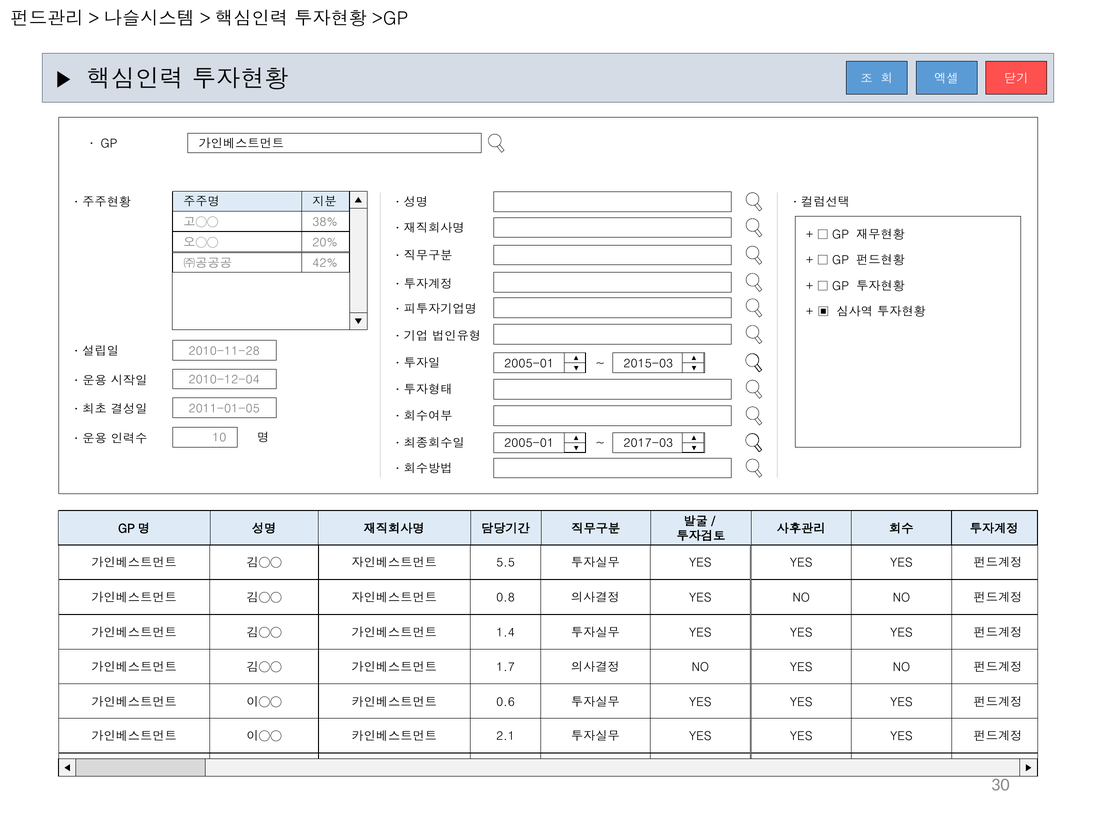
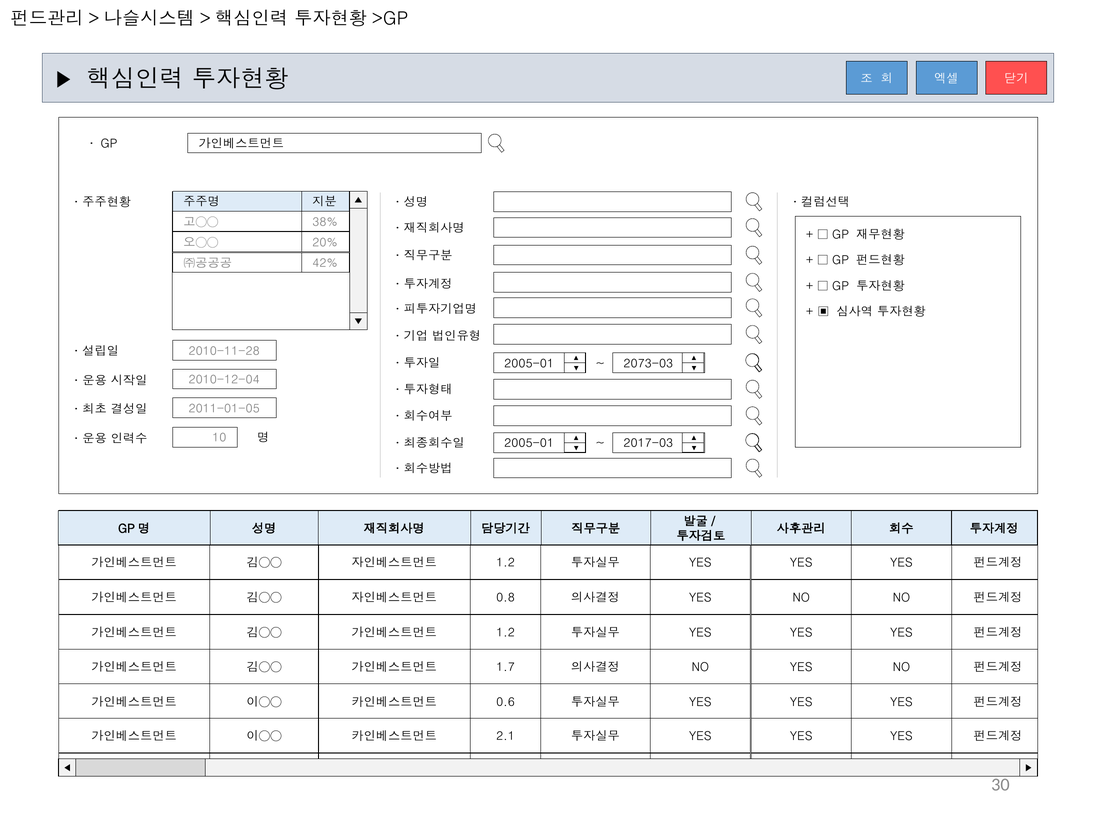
2015-03: 2015-03 -> 2073-03
5.5 at (506, 563): 5.5 -> 1.2
1.4 at (506, 633): 1.4 -> 1.2
